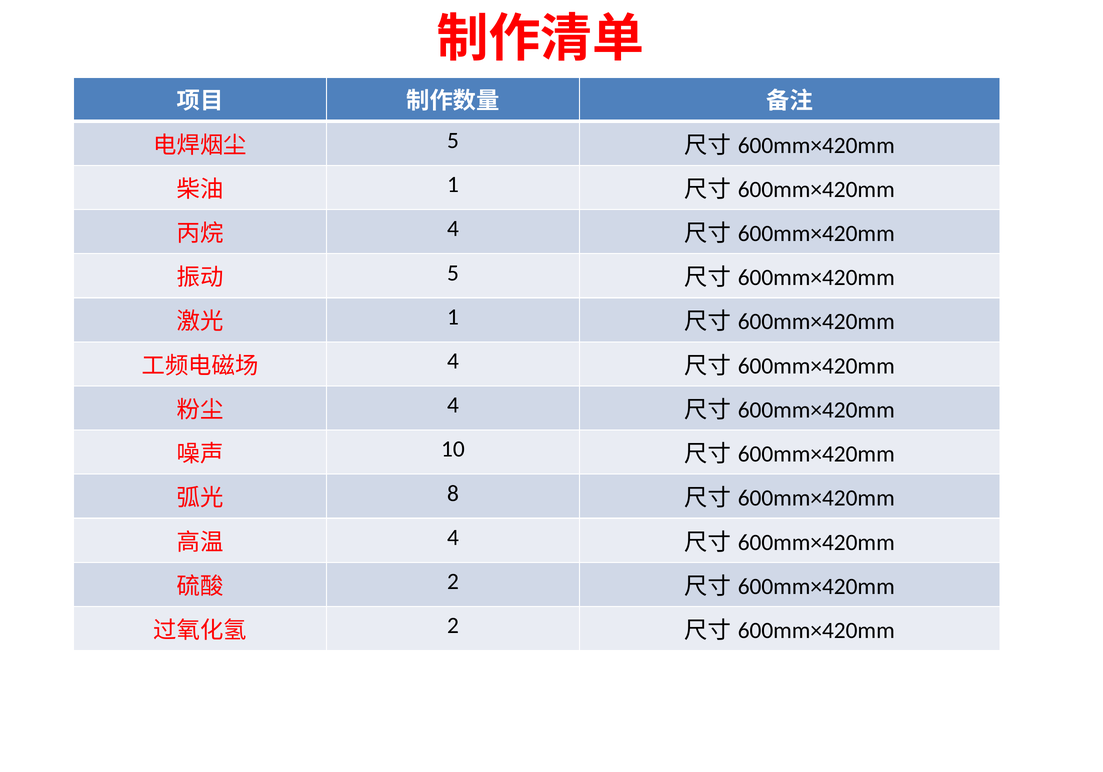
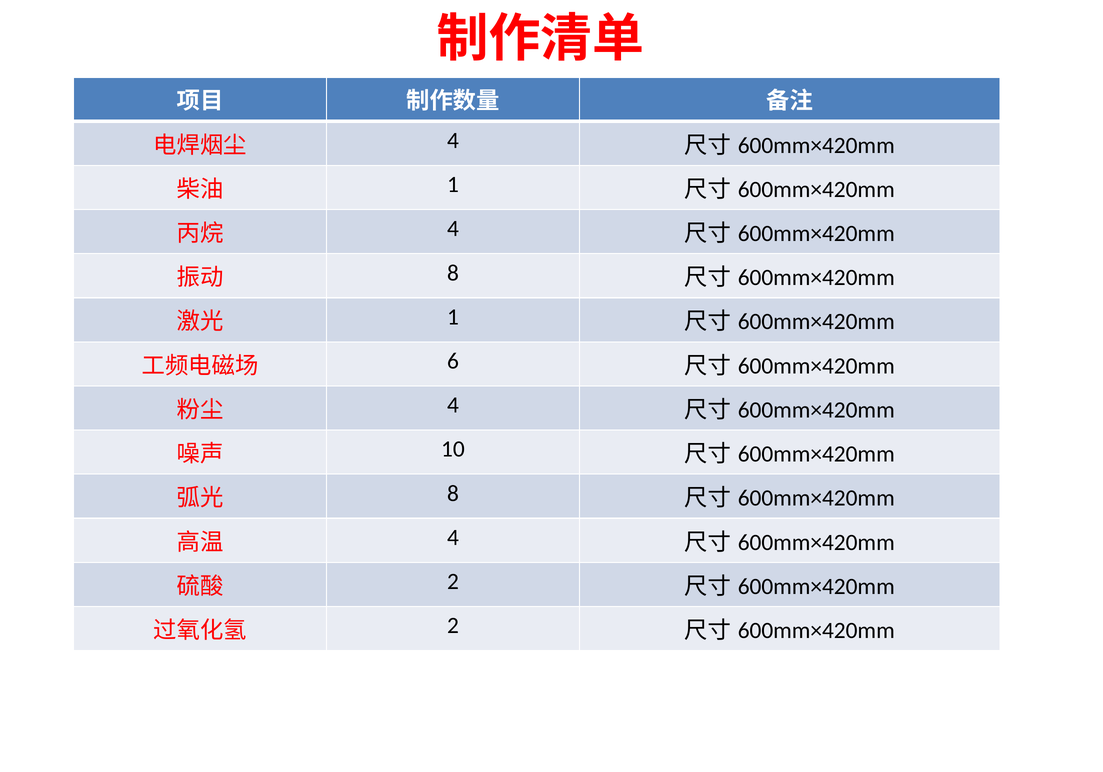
5 at (453, 141): 5 -> 4
5 at (453, 273): 5 -> 8
4 at (453, 361): 4 -> 6
